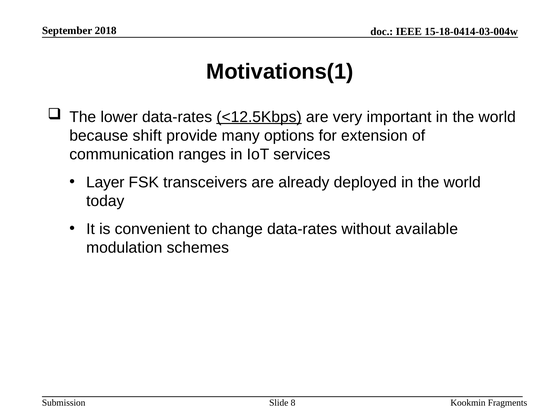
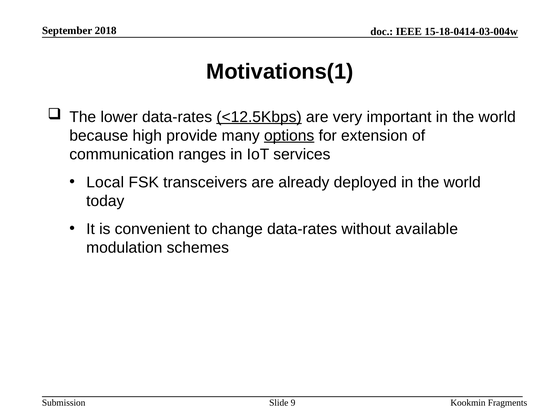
shift: shift -> high
options underline: none -> present
Layer: Layer -> Local
8: 8 -> 9
